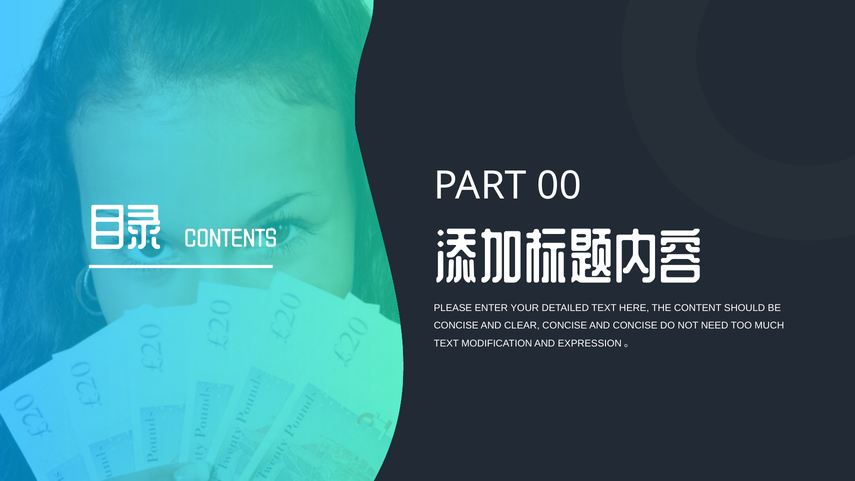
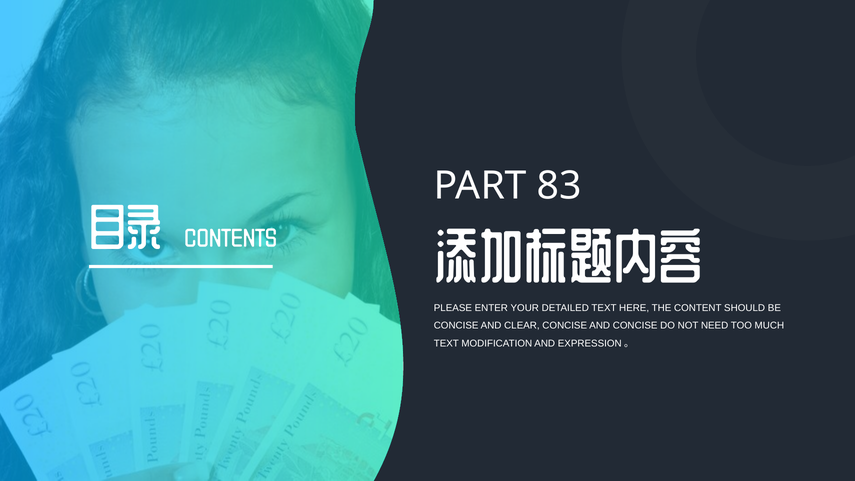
00: 00 -> 83
